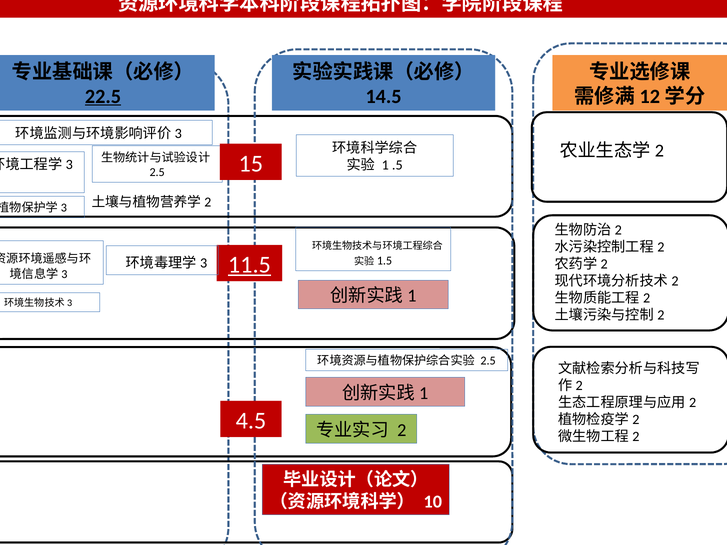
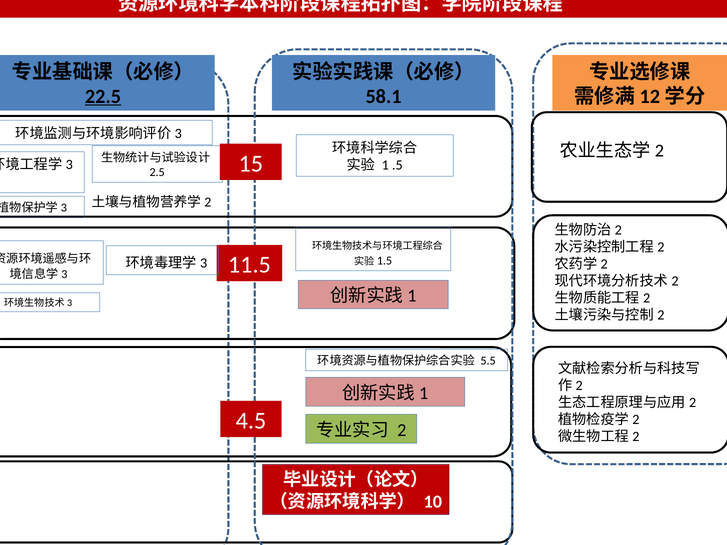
14.5: 14.5 -> 58.1
11.5 underline: present -> none
2.5 at (488, 361): 2.5 -> 5.5
